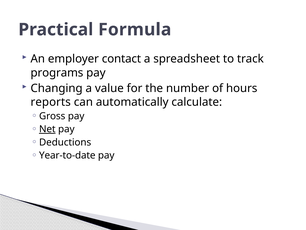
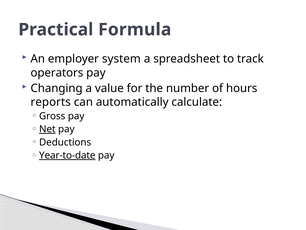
contact: contact -> system
programs: programs -> operators
Year-to-date underline: none -> present
